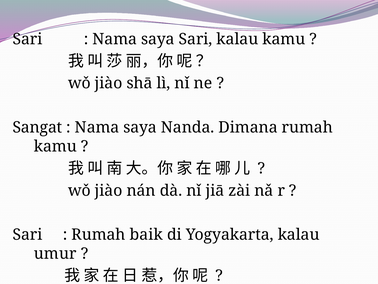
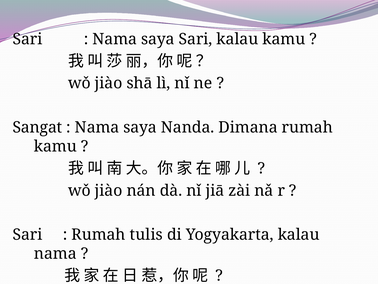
baik: baik -> tulis
umur at (55, 253): umur -> nama
